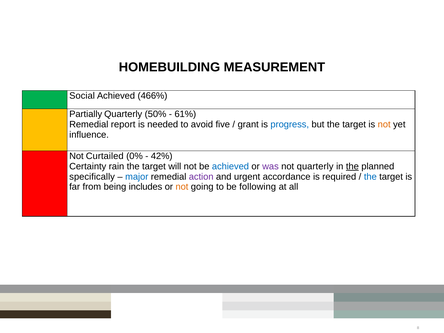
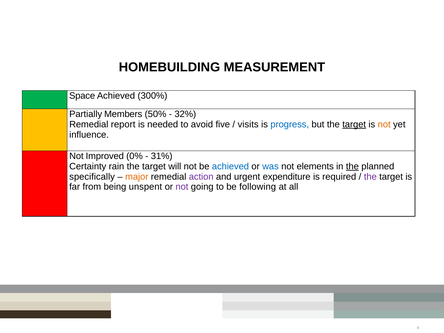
Social: Social -> Space
466%: 466% -> 300%
Partially Quarterly: Quarterly -> Members
61%: 61% -> 32%
grant: grant -> visits
target at (354, 124) underline: none -> present
Curtailed: Curtailed -> Improved
42%: 42% -> 31%
was colour: purple -> blue
not quarterly: quarterly -> elements
major colour: blue -> orange
accordance: accordance -> expenditure
the at (370, 177) colour: blue -> purple
includes: includes -> unspent
not at (182, 187) colour: orange -> purple
